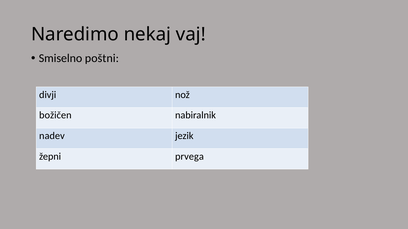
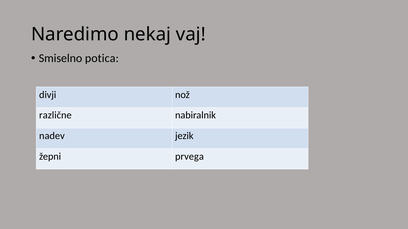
poštni: poštni -> potica
božičen: božičen -> različne
